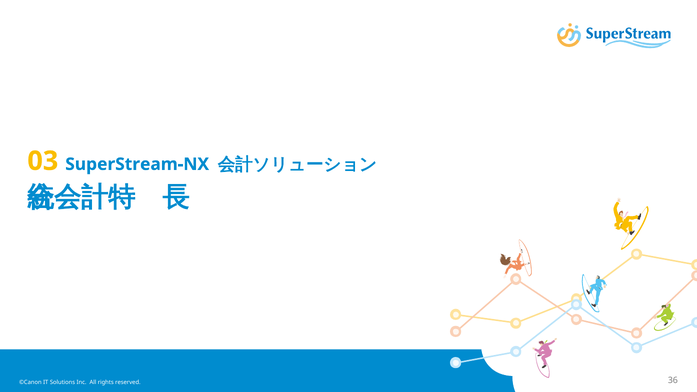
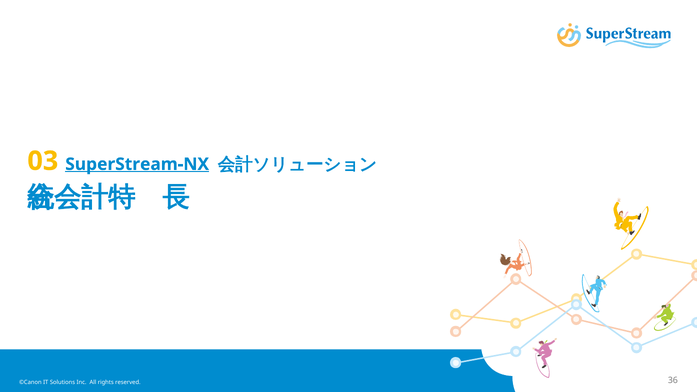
SuperStream-NX underline: none -> present
